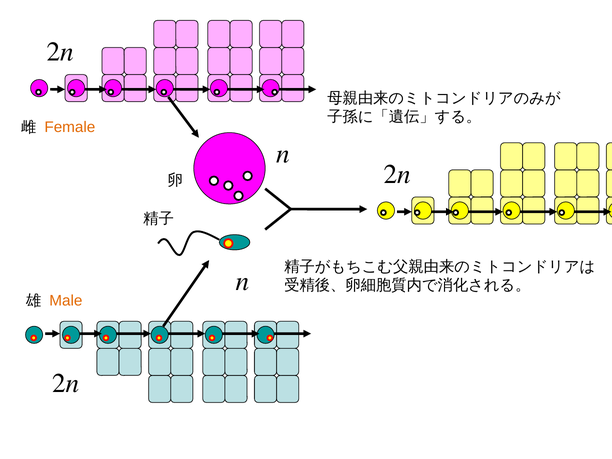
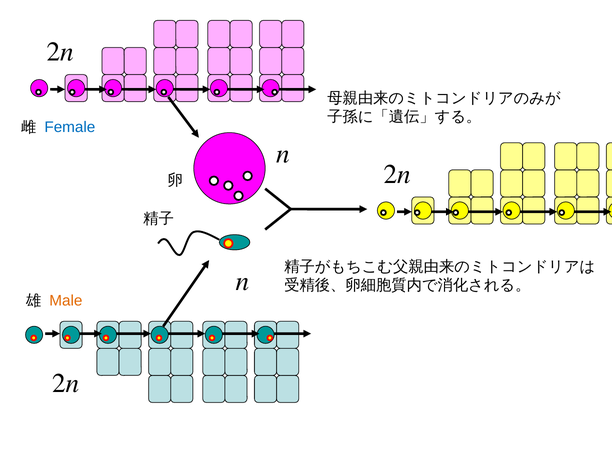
Female colour: orange -> blue
